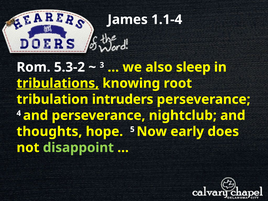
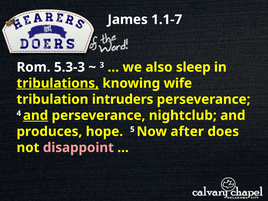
1.1-4: 1.1-4 -> 1.1-7
5.3-2: 5.3-2 -> 5.3-3
root: root -> wife
and at (36, 115) underline: none -> present
thoughts: thoughts -> produces
early: early -> after
disappoint colour: light green -> pink
